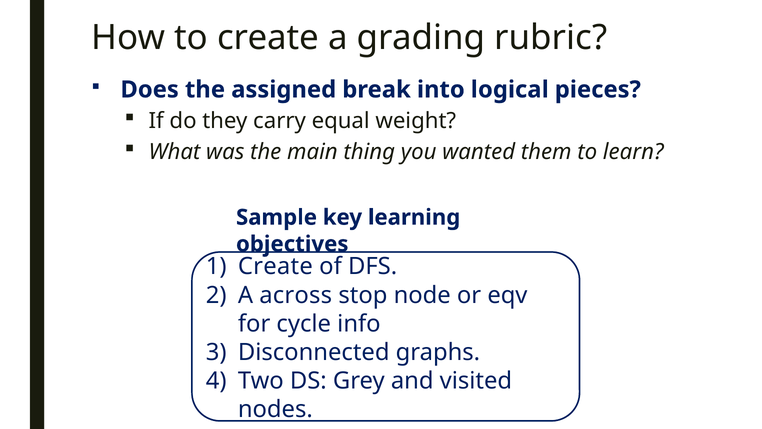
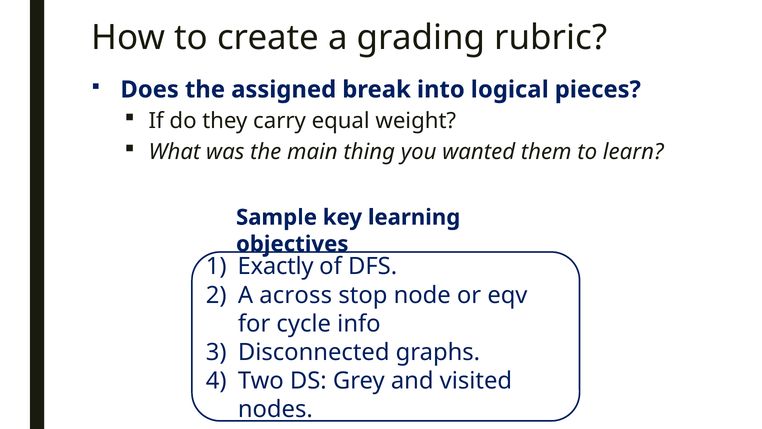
Create at (275, 266): Create -> Exactly
